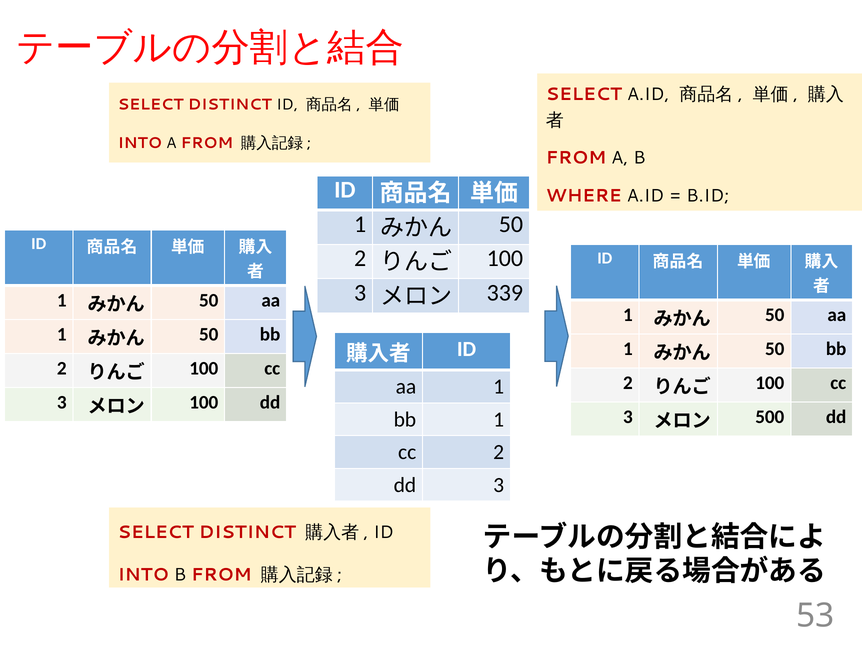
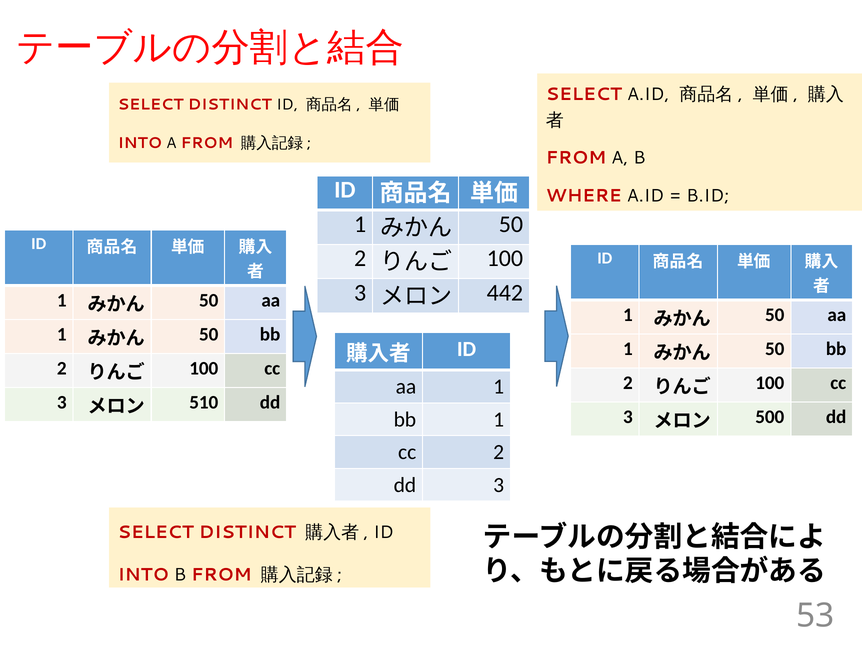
339: 339 -> 442
100 at (204, 403): 100 -> 510
